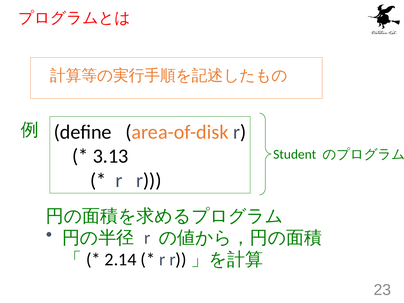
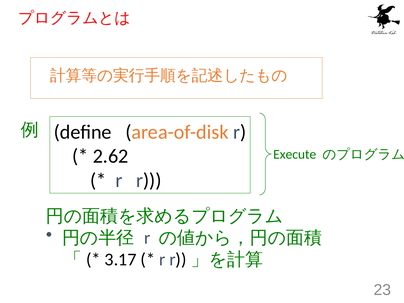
3.13: 3.13 -> 2.62
Student: Student -> Execute
2.14: 2.14 -> 3.17
